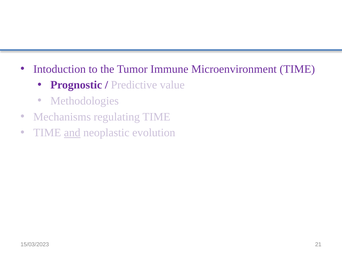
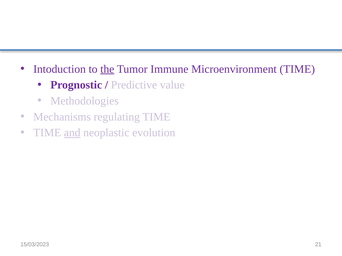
the underline: none -> present
